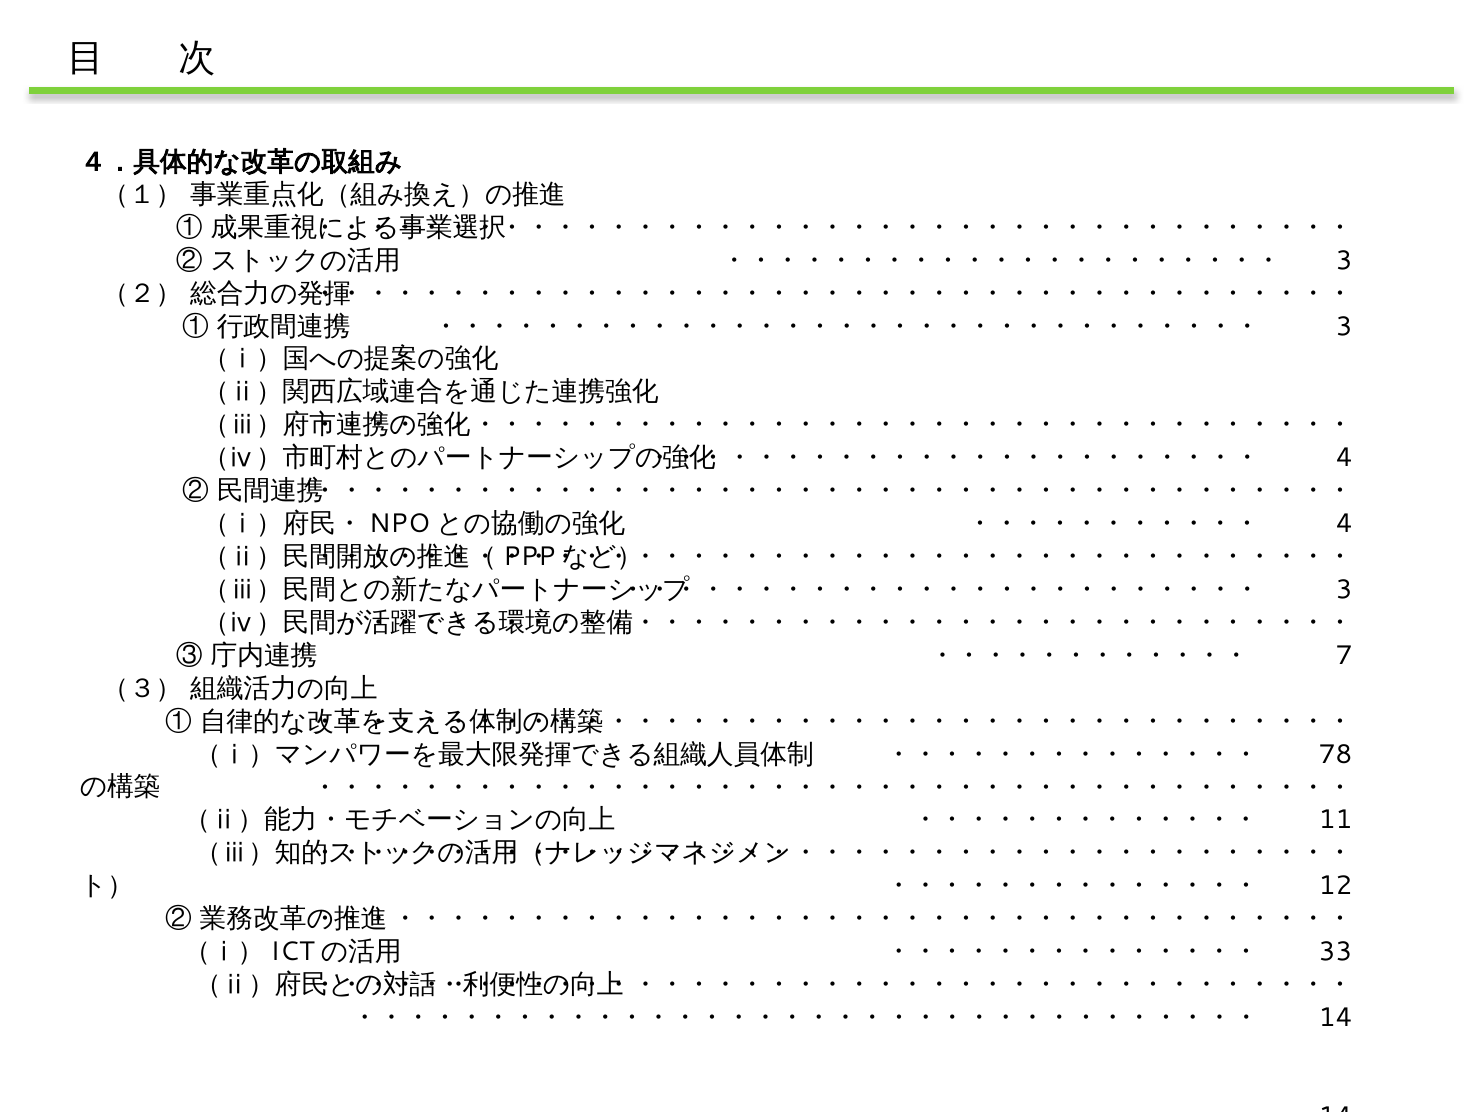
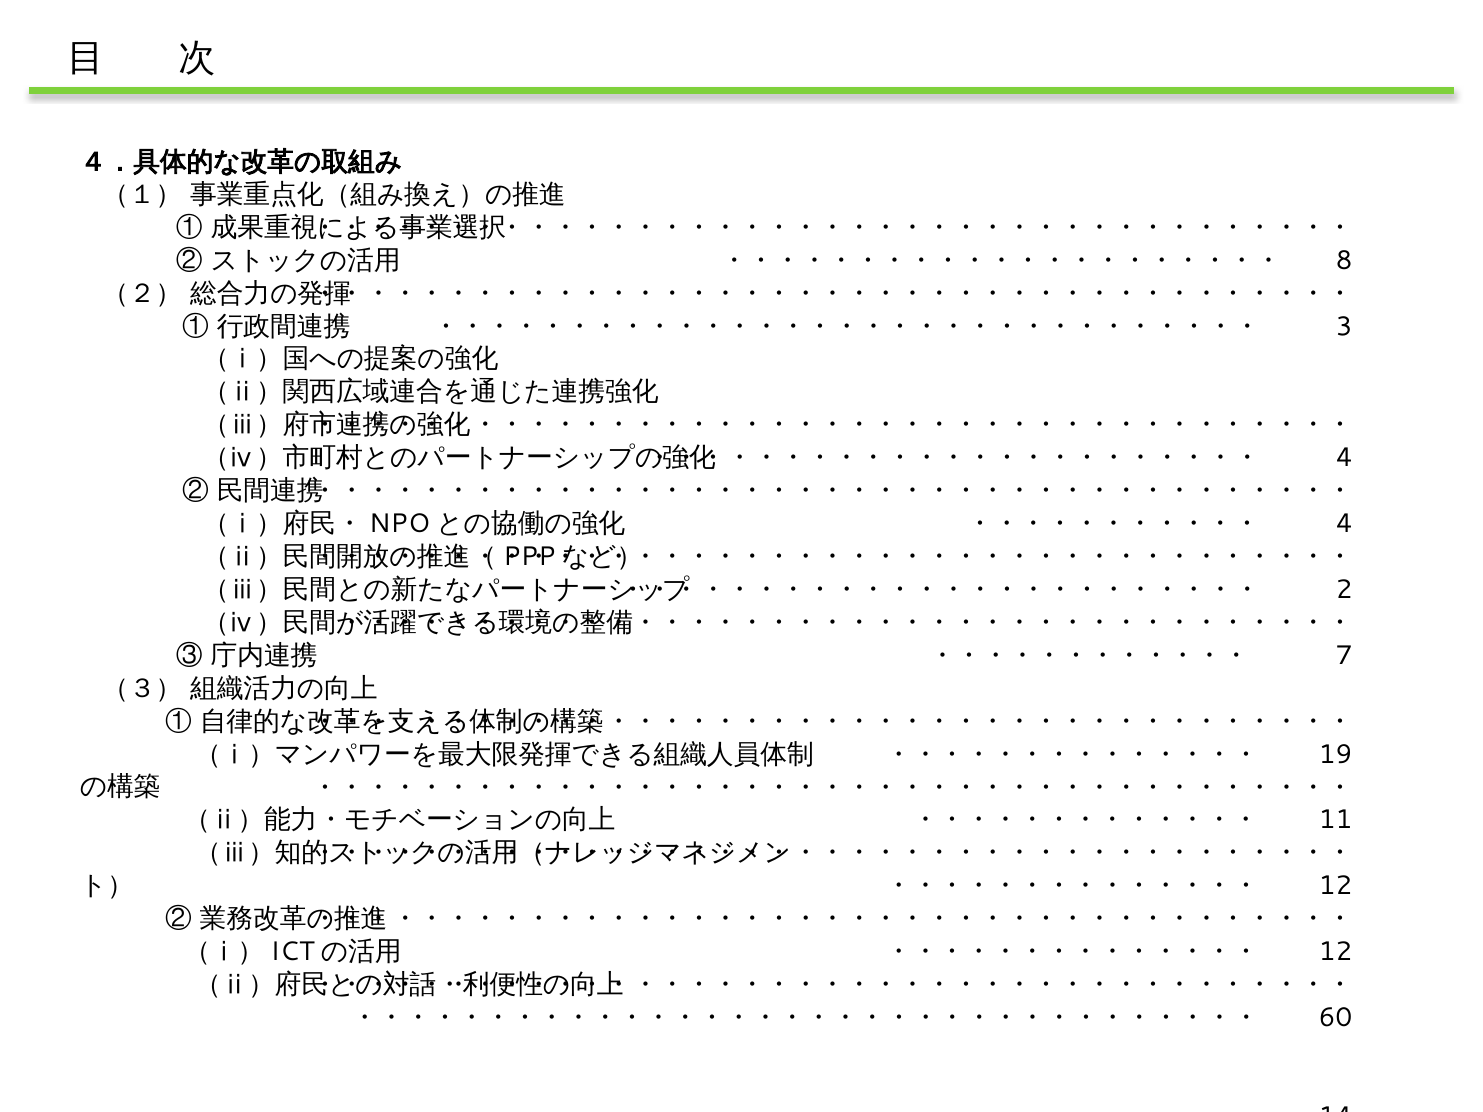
3 at (1344, 260): 3 -> 8
3 at (1344, 590): 3 -> 2
78 at (1336, 754): 78 -> 19
33 at (1336, 952): 33 -> 12
14 at (1336, 1018): 14 -> 60
